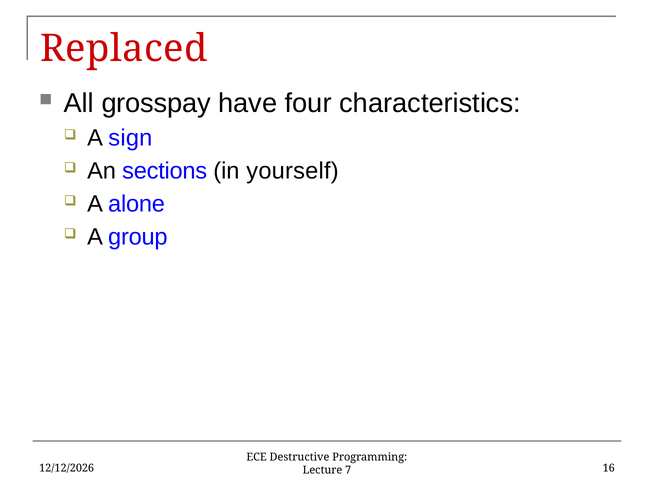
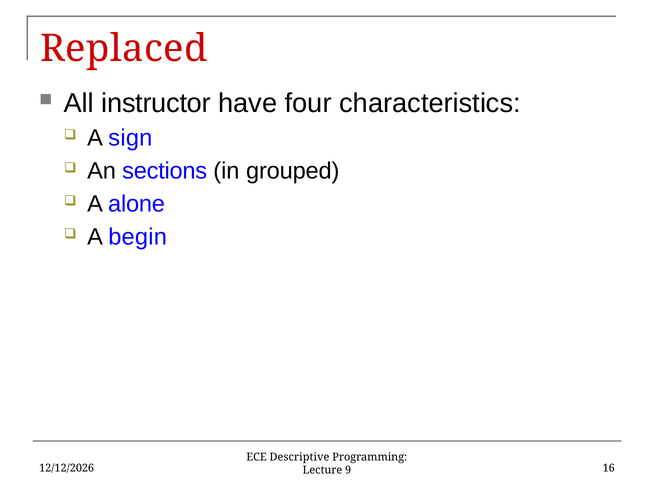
grosspay: grosspay -> instructor
yourself: yourself -> grouped
group: group -> begin
Destructive: Destructive -> Descriptive
7: 7 -> 9
